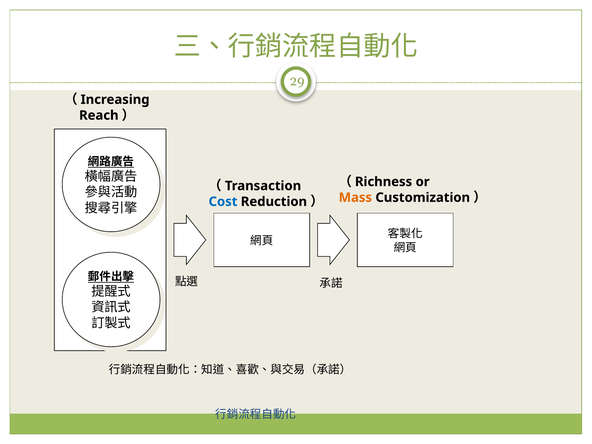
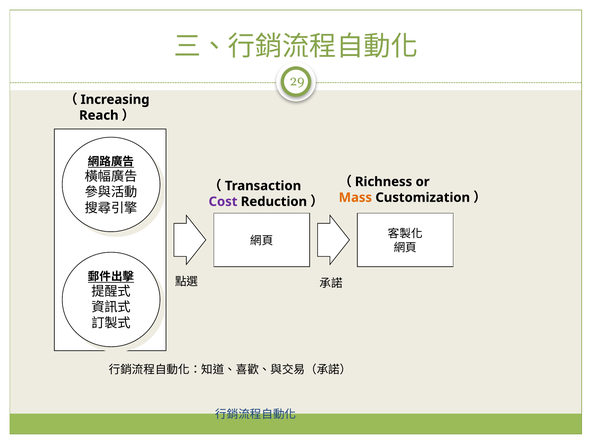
Cost colour: blue -> purple
